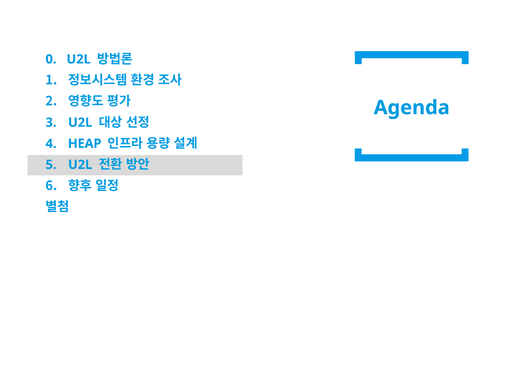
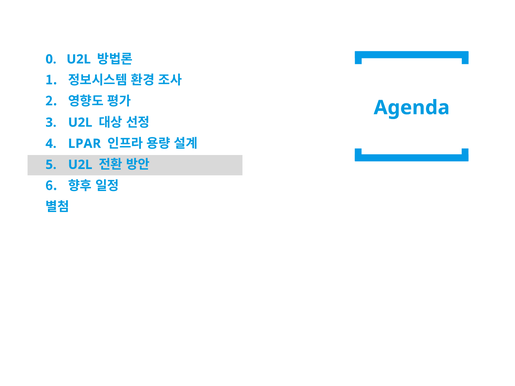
HEAP: HEAP -> LPAR
